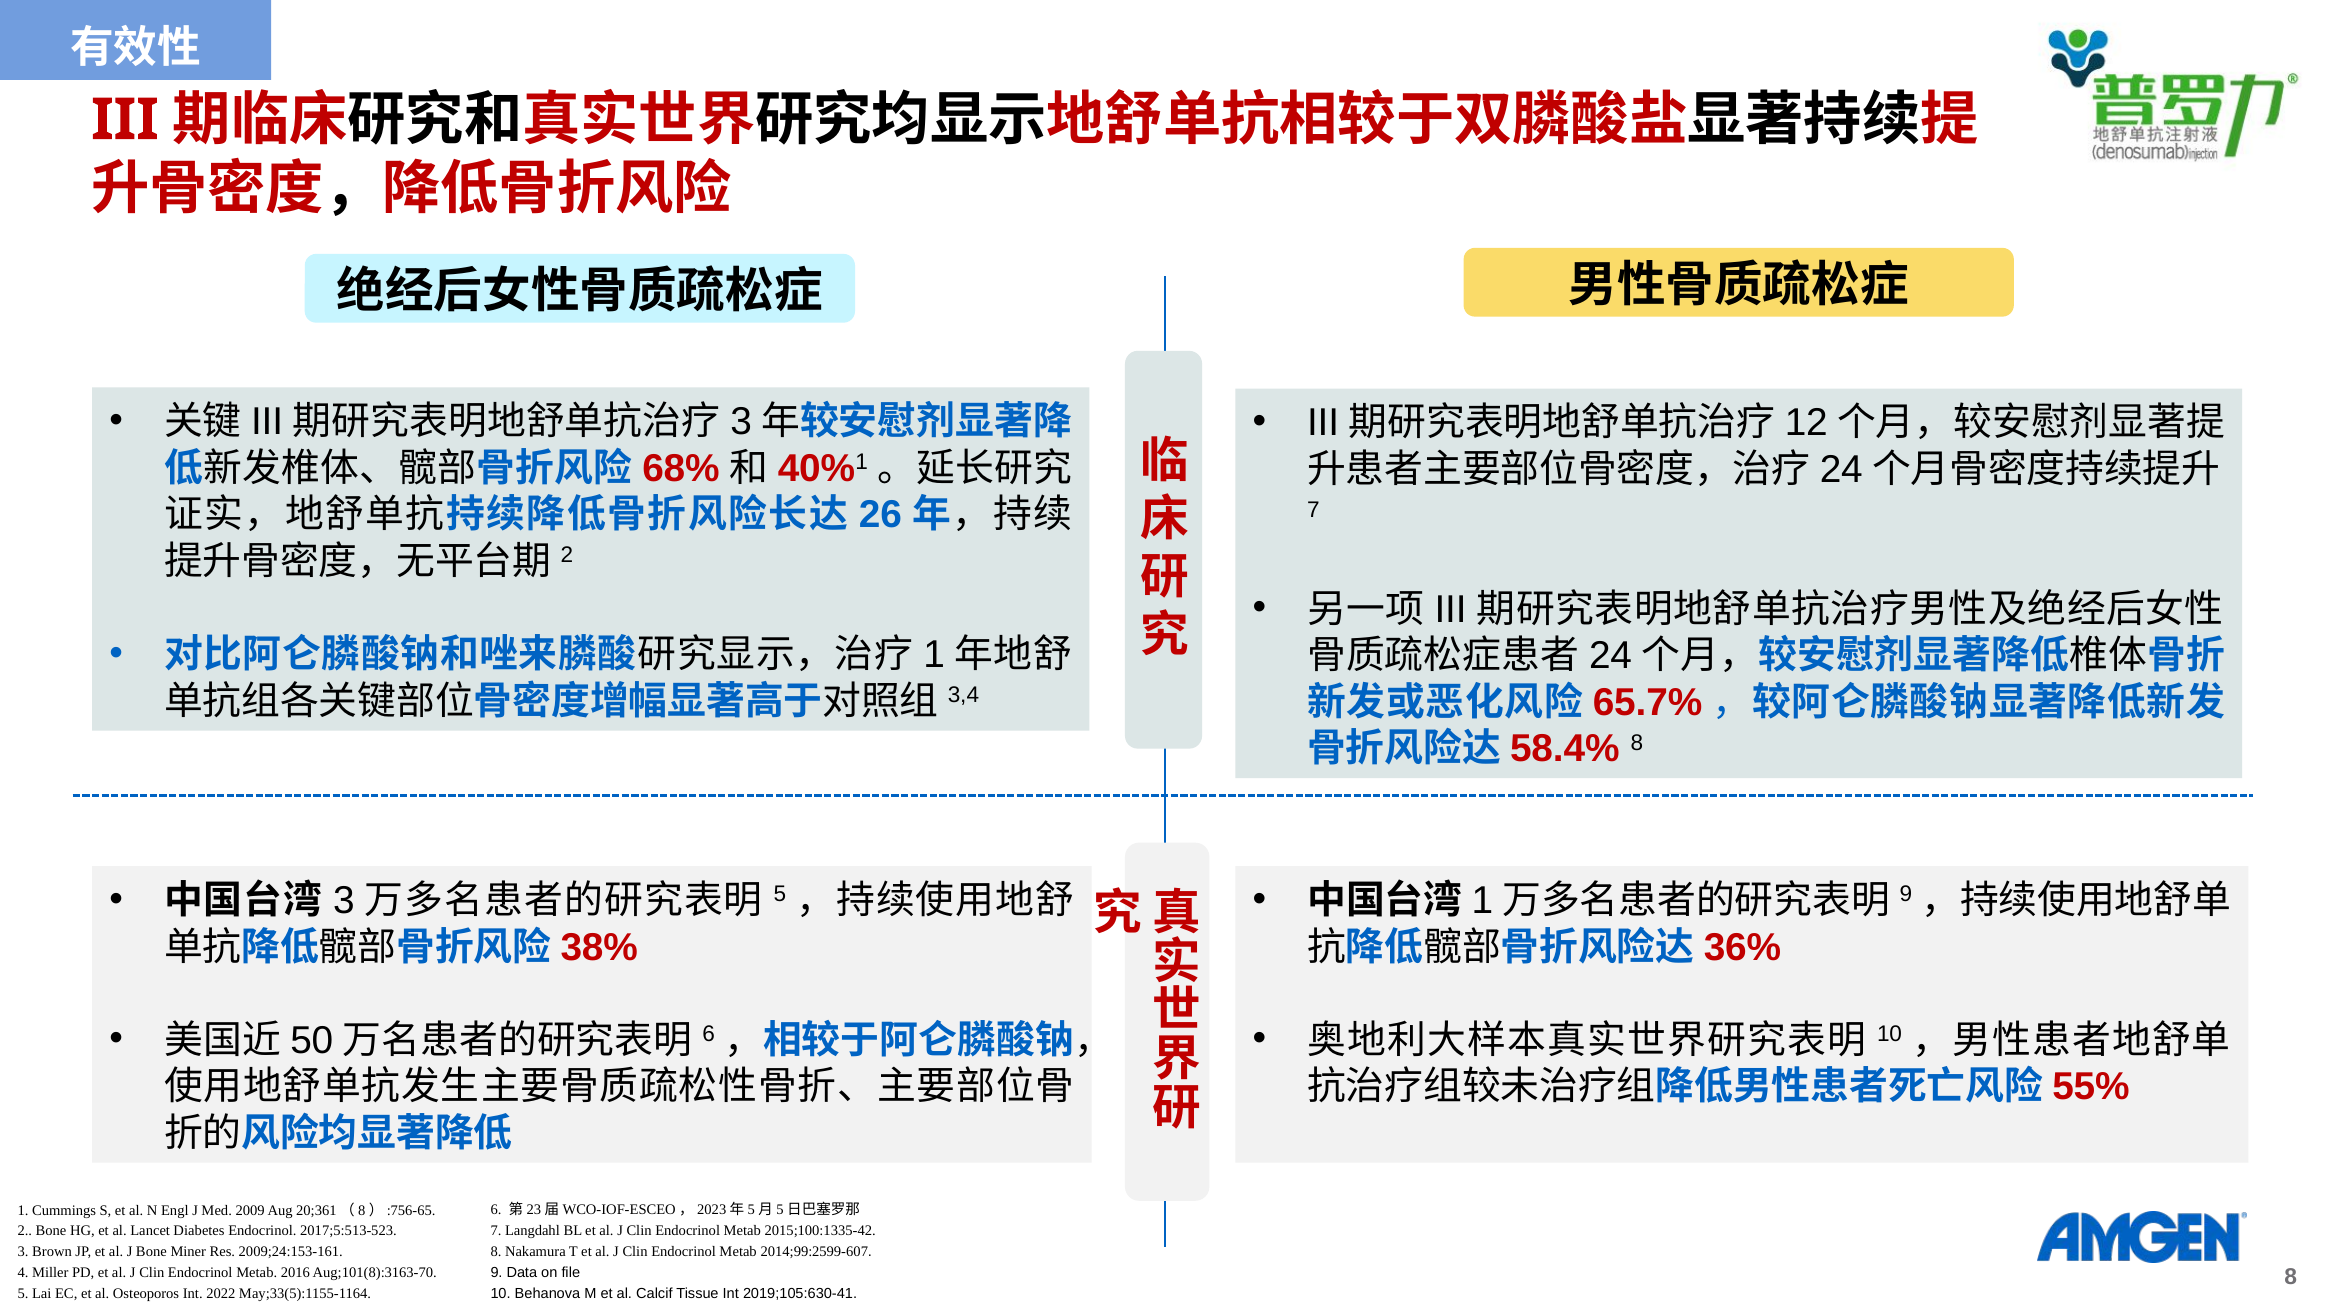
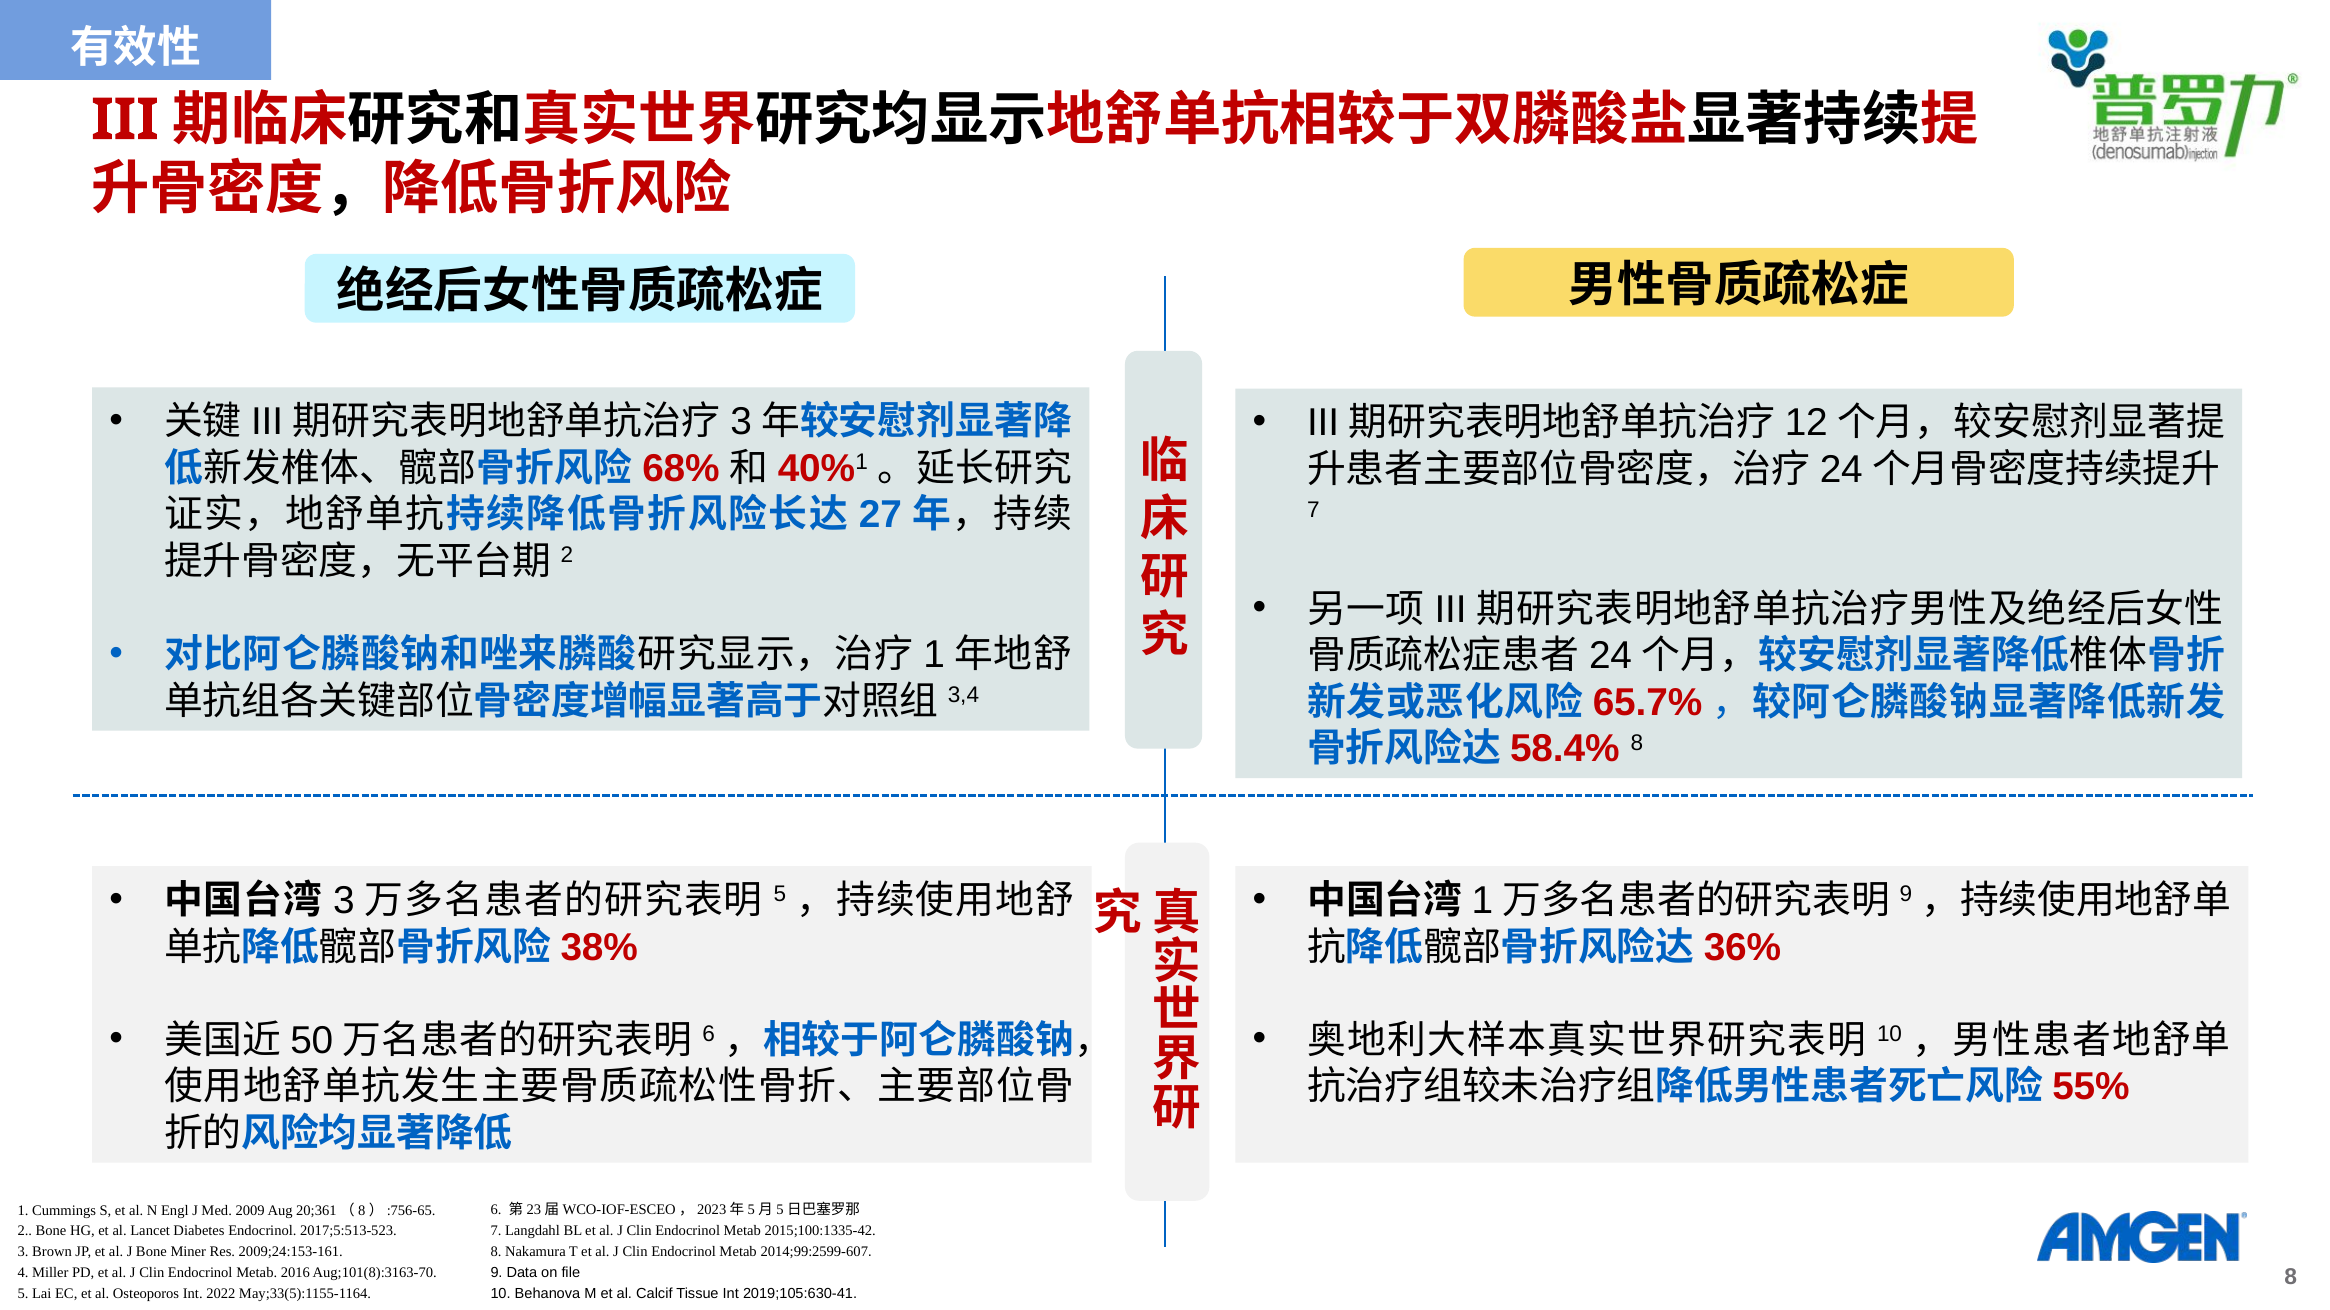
26: 26 -> 27
